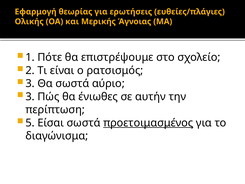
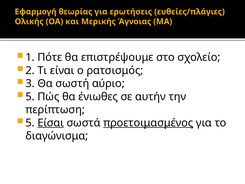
Θα σωστά: σωστά -> σωστή
3 at (30, 97): 3 -> 5
Είσαι underline: none -> present
